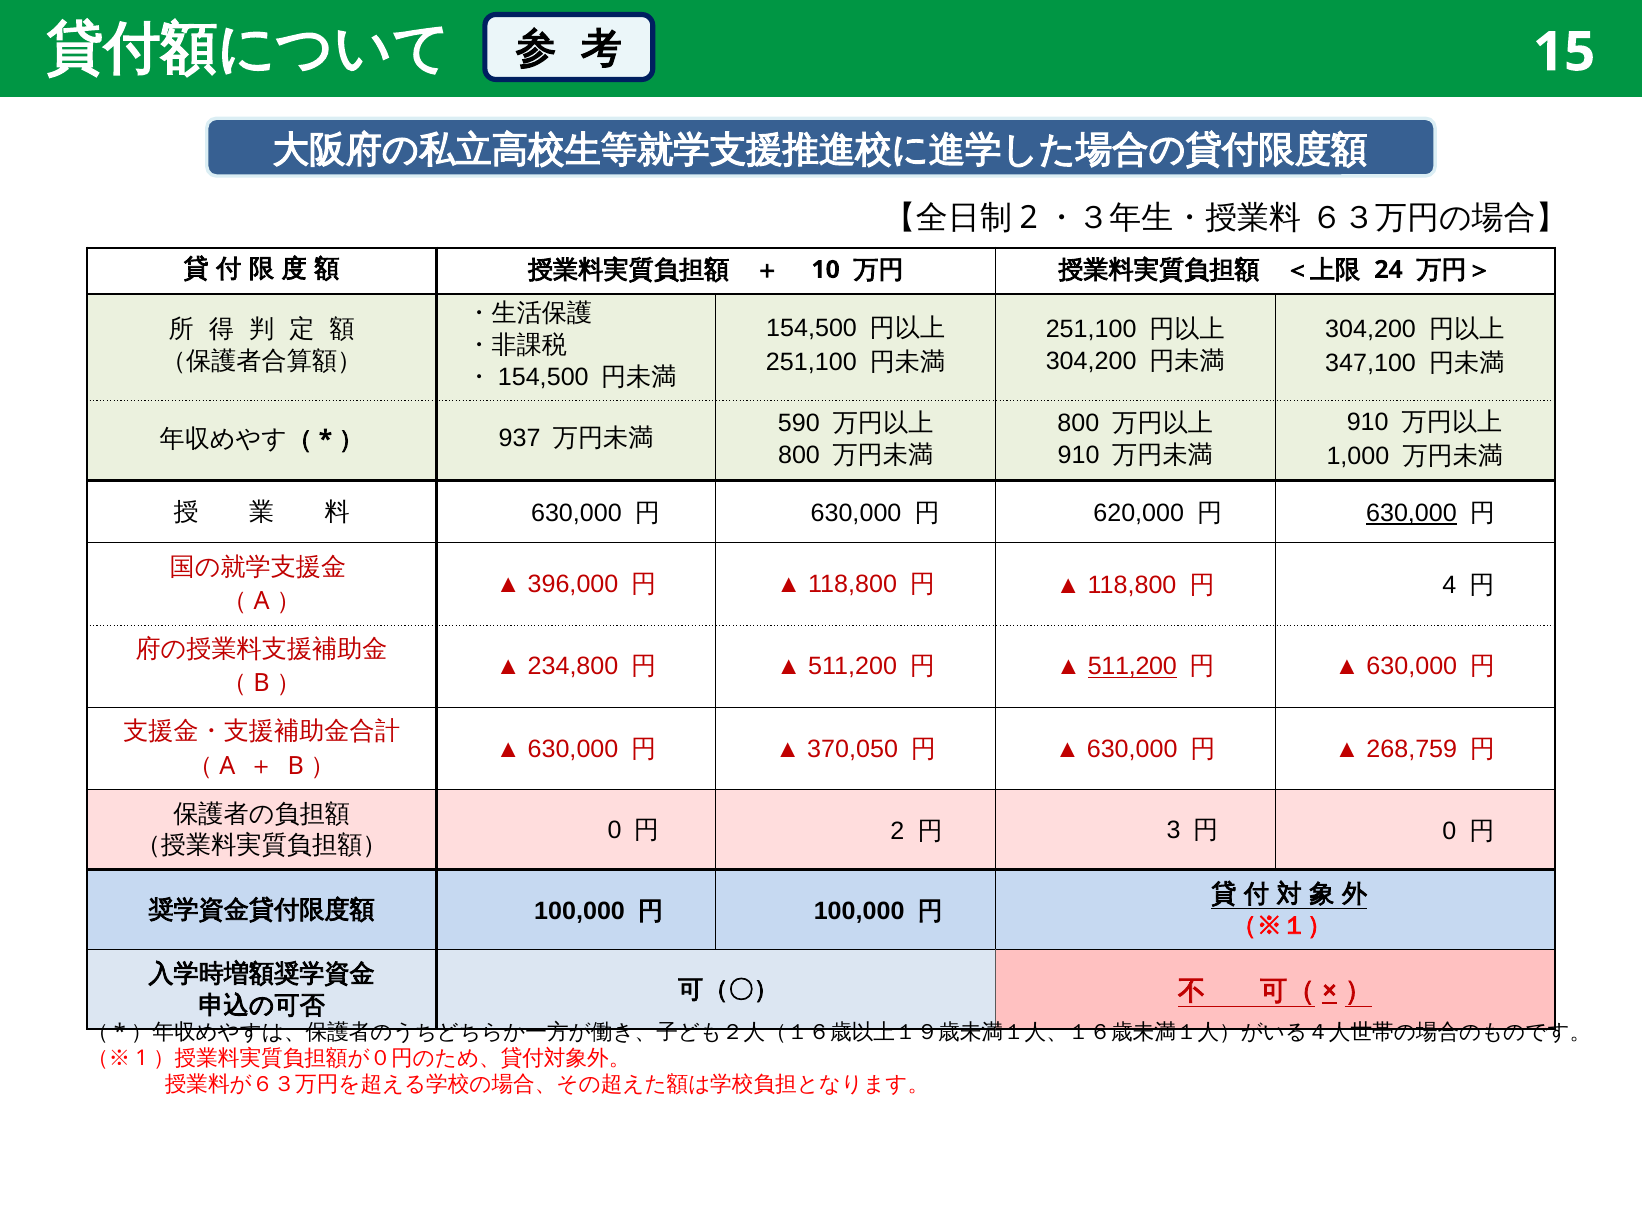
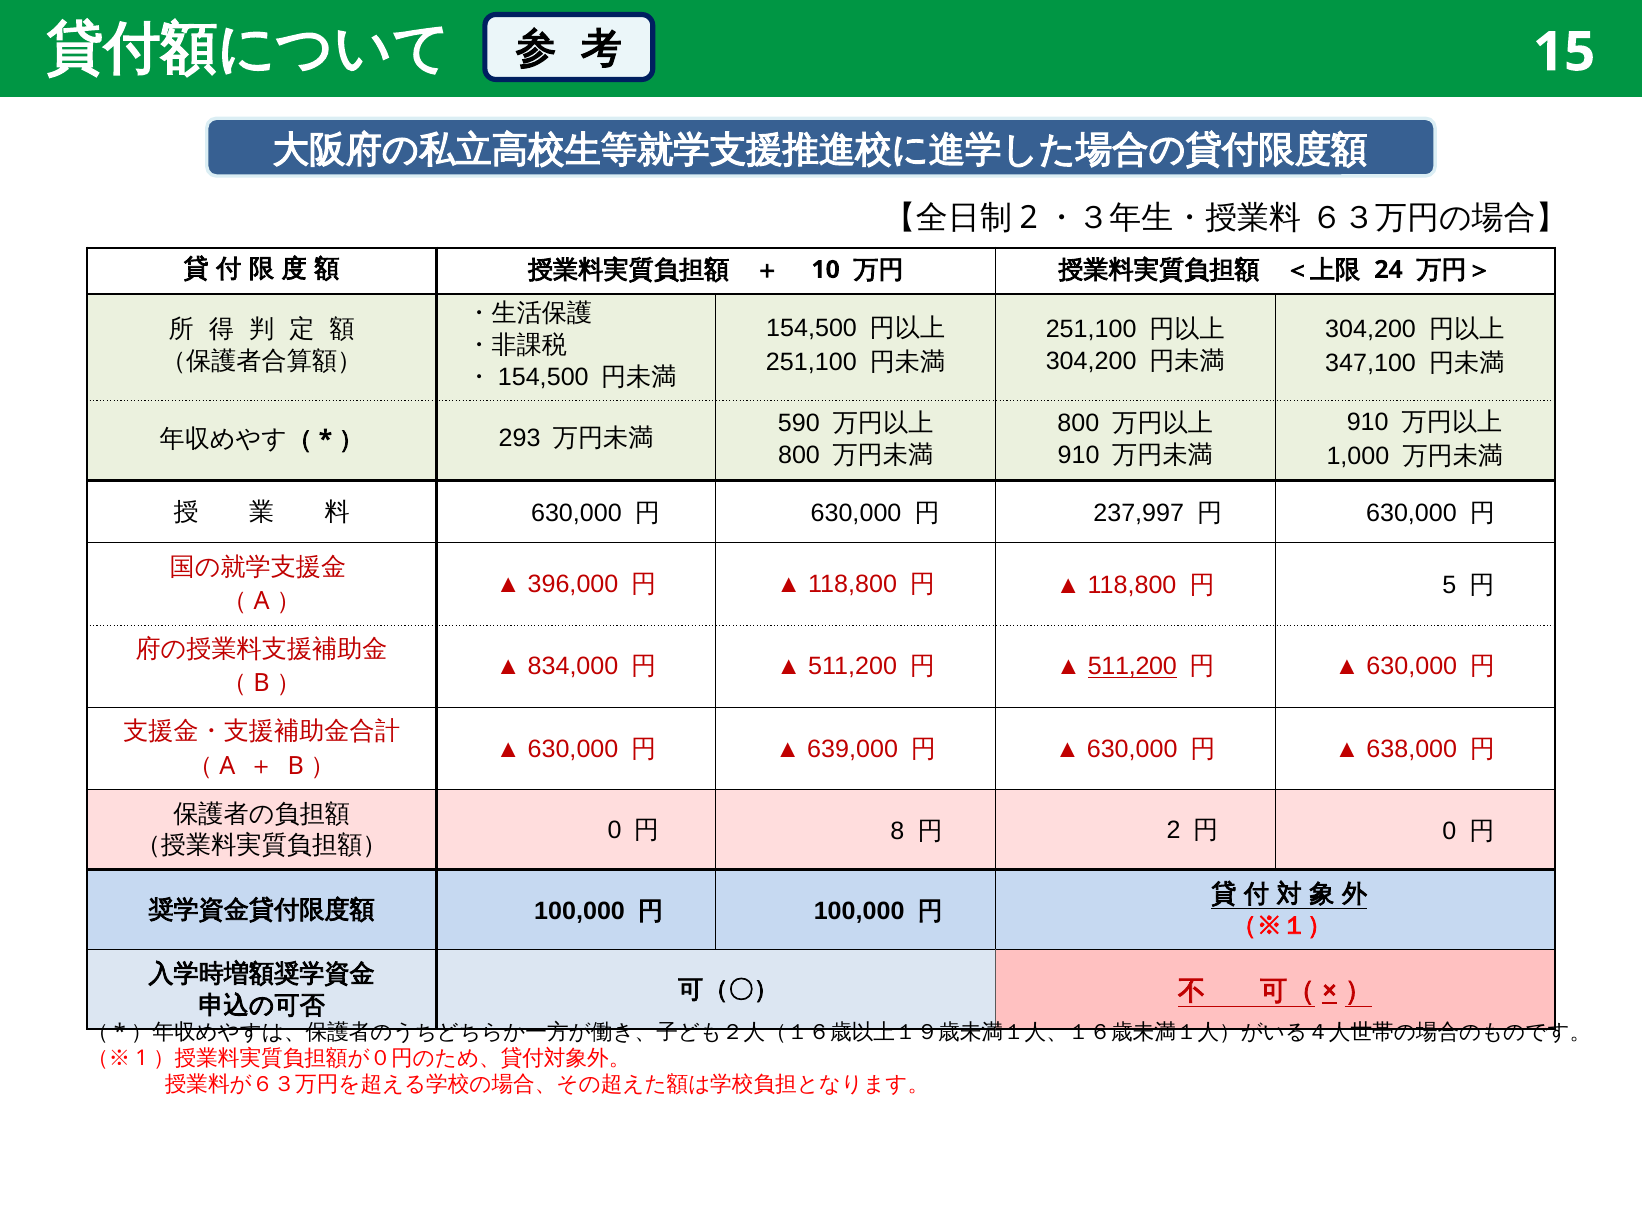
937: 937 -> 293
620,000: 620,000 -> 237,997
630,000 at (1411, 513) underline: present -> none
4: 4 -> 5
234,800: 234,800 -> 834,000
370,050: 370,050 -> 639,000
268,759: 268,759 -> 638,000
2: 2 -> 8
3: 3 -> 2
